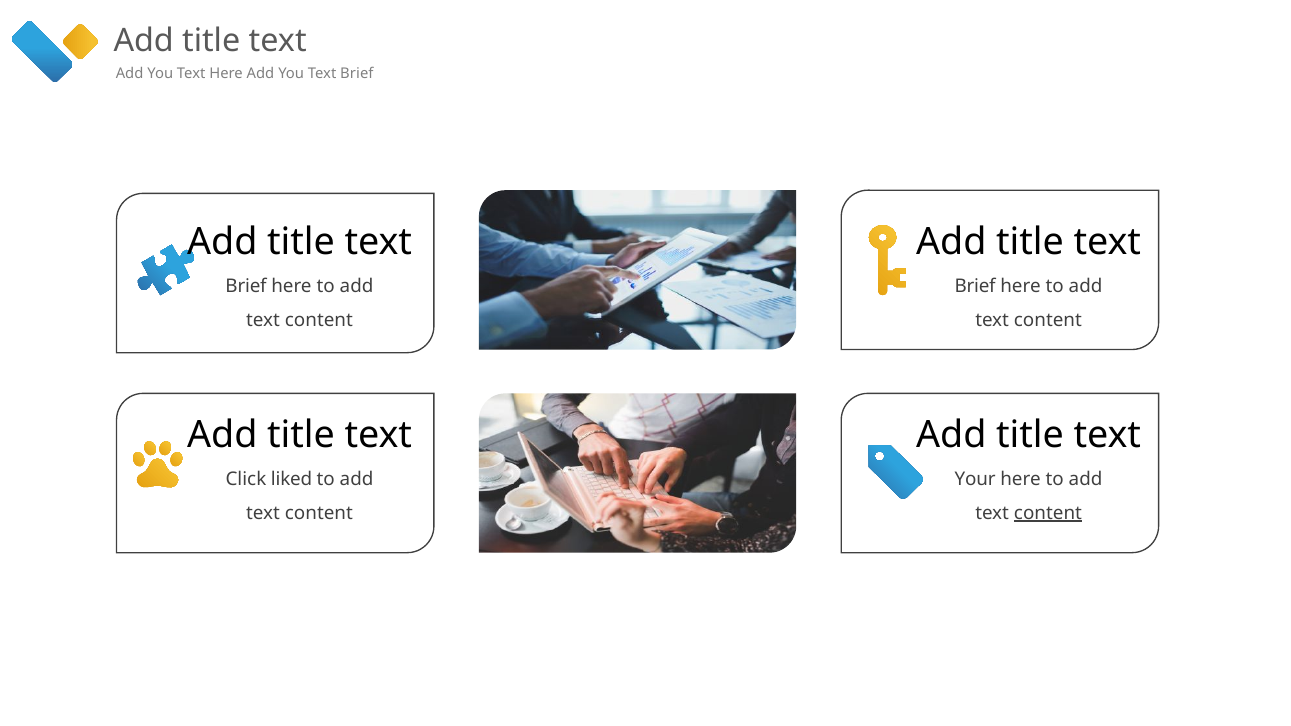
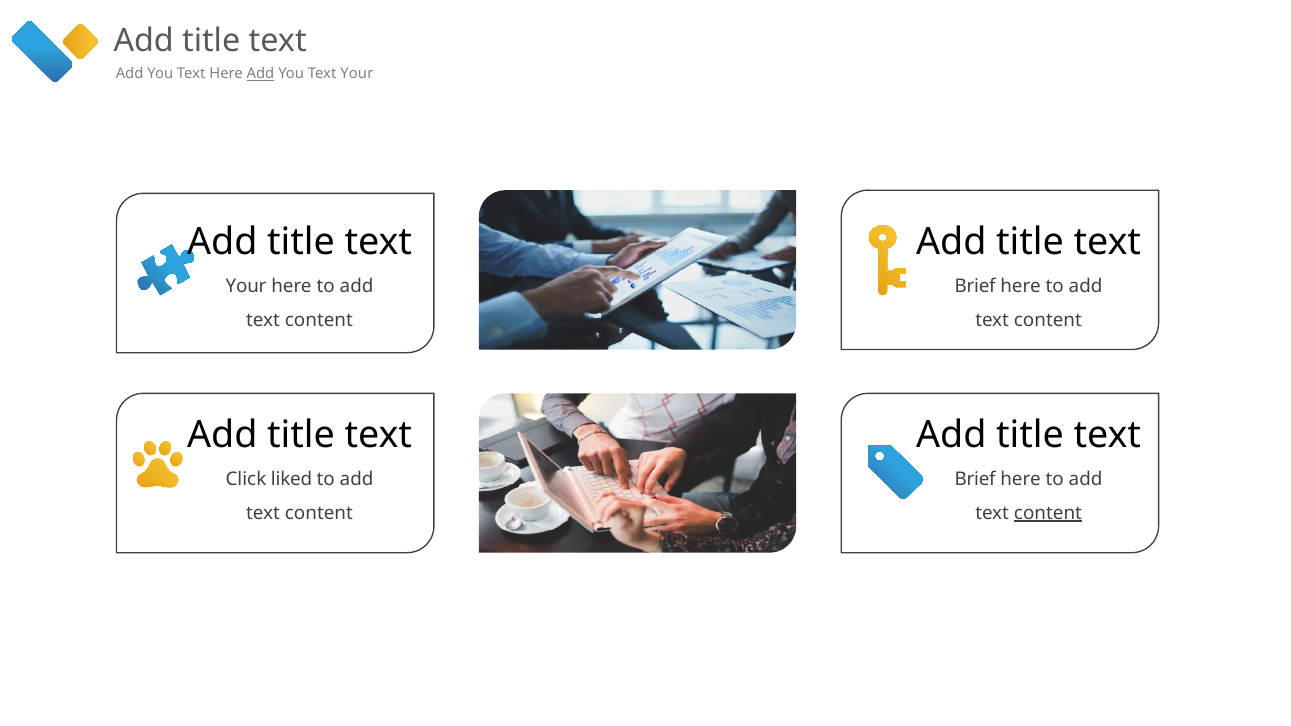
Add at (261, 74) underline: none -> present
You Text Brief: Brief -> Your
Brief at (246, 287): Brief -> Your
Your at (975, 479): Your -> Brief
